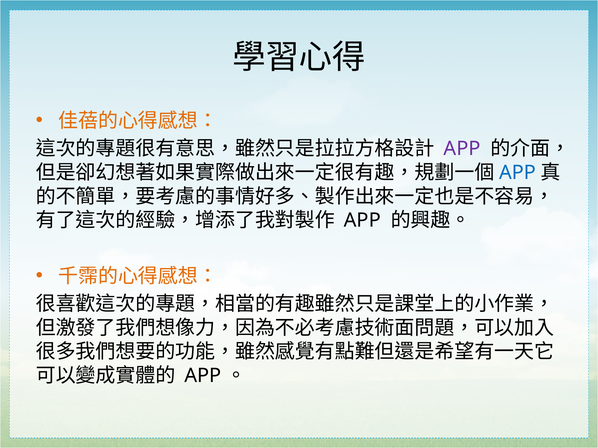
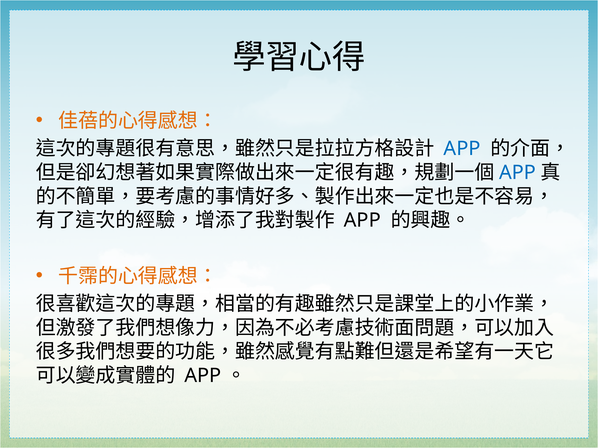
APP at (462, 149) colour: purple -> blue
